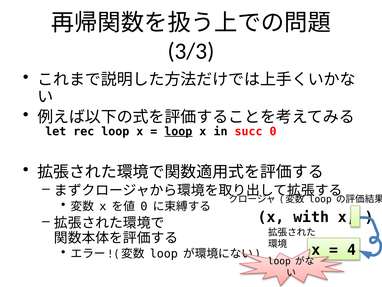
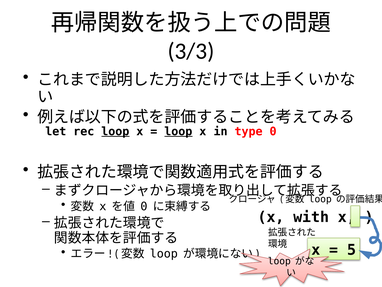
loop at (115, 131) underline: none -> present
succ: succ -> type
4: 4 -> 5
